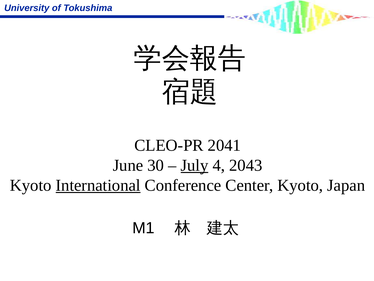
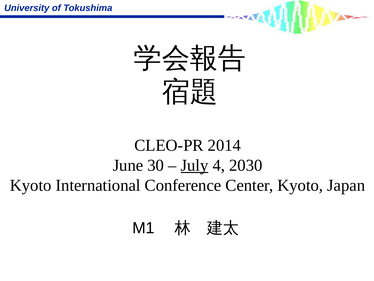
2041: 2041 -> 2014
2043: 2043 -> 2030
International underline: present -> none
